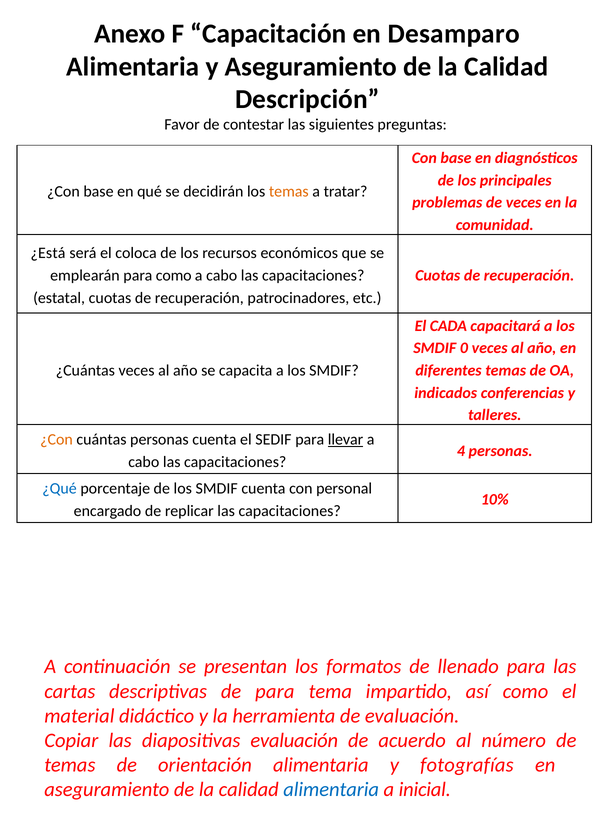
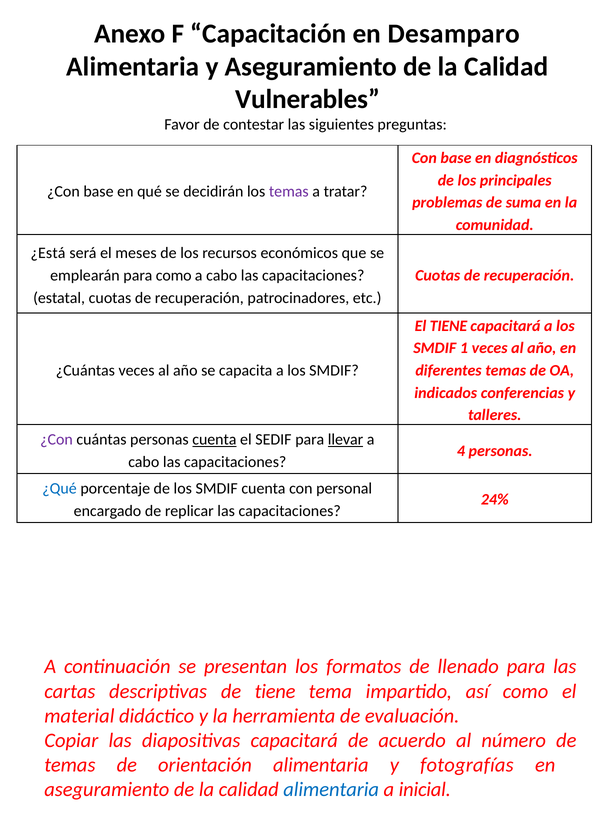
Descripción: Descripción -> Vulnerables
temas at (289, 192) colour: orange -> purple
de veces: veces -> suma
coloca: coloca -> meses
El CADA: CADA -> TIENE
0: 0 -> 1
¿Con at (56, 440) colour: orange -> purple
cuenta at (214, 440) underline: none -> present
10%: 10% -> 24%
de para: para -> tiene
diapositivas evaluación: evaluación -> capacitará
